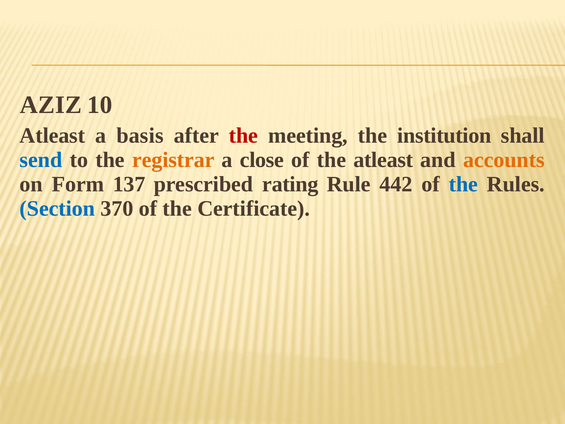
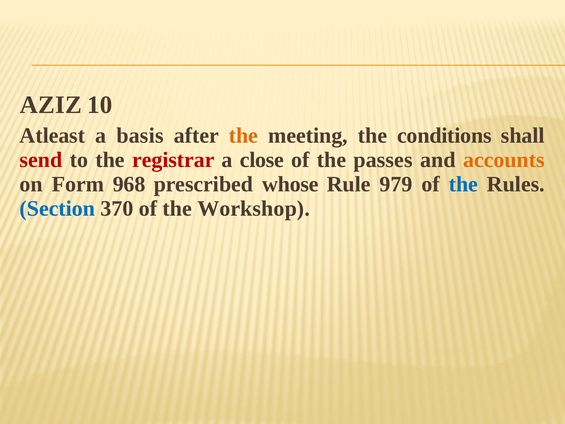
the at (243, 135) colour: red -> orange
institution: institution -> conditions
send colour: blue -> red
registrar colour: orange -> red
the atleast: atleast -> passes
137: 137 -> 968
rating: rating -> whose
442: 442 -> 979
Certificate: Certificate -> Workshop
